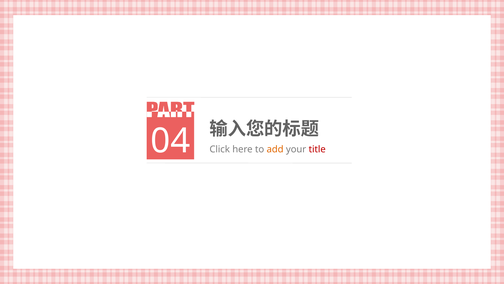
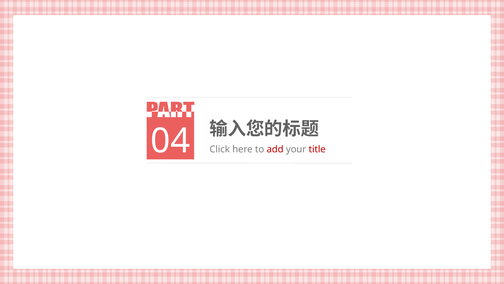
add colour: orange -> red
